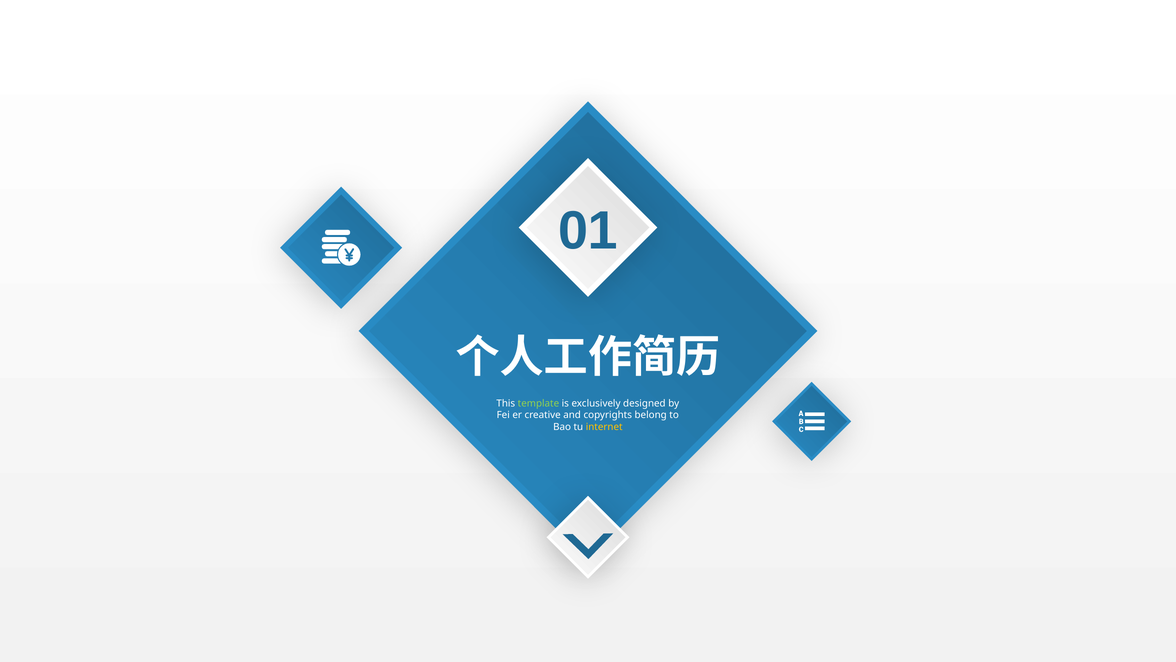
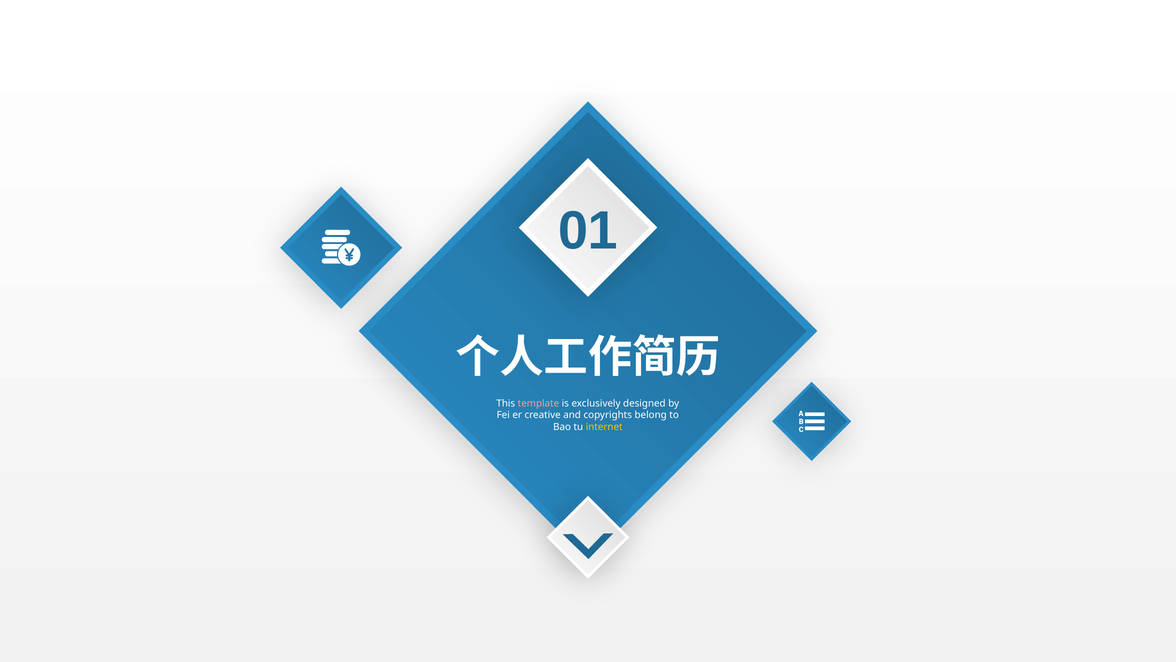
template colour: light green -> pink
